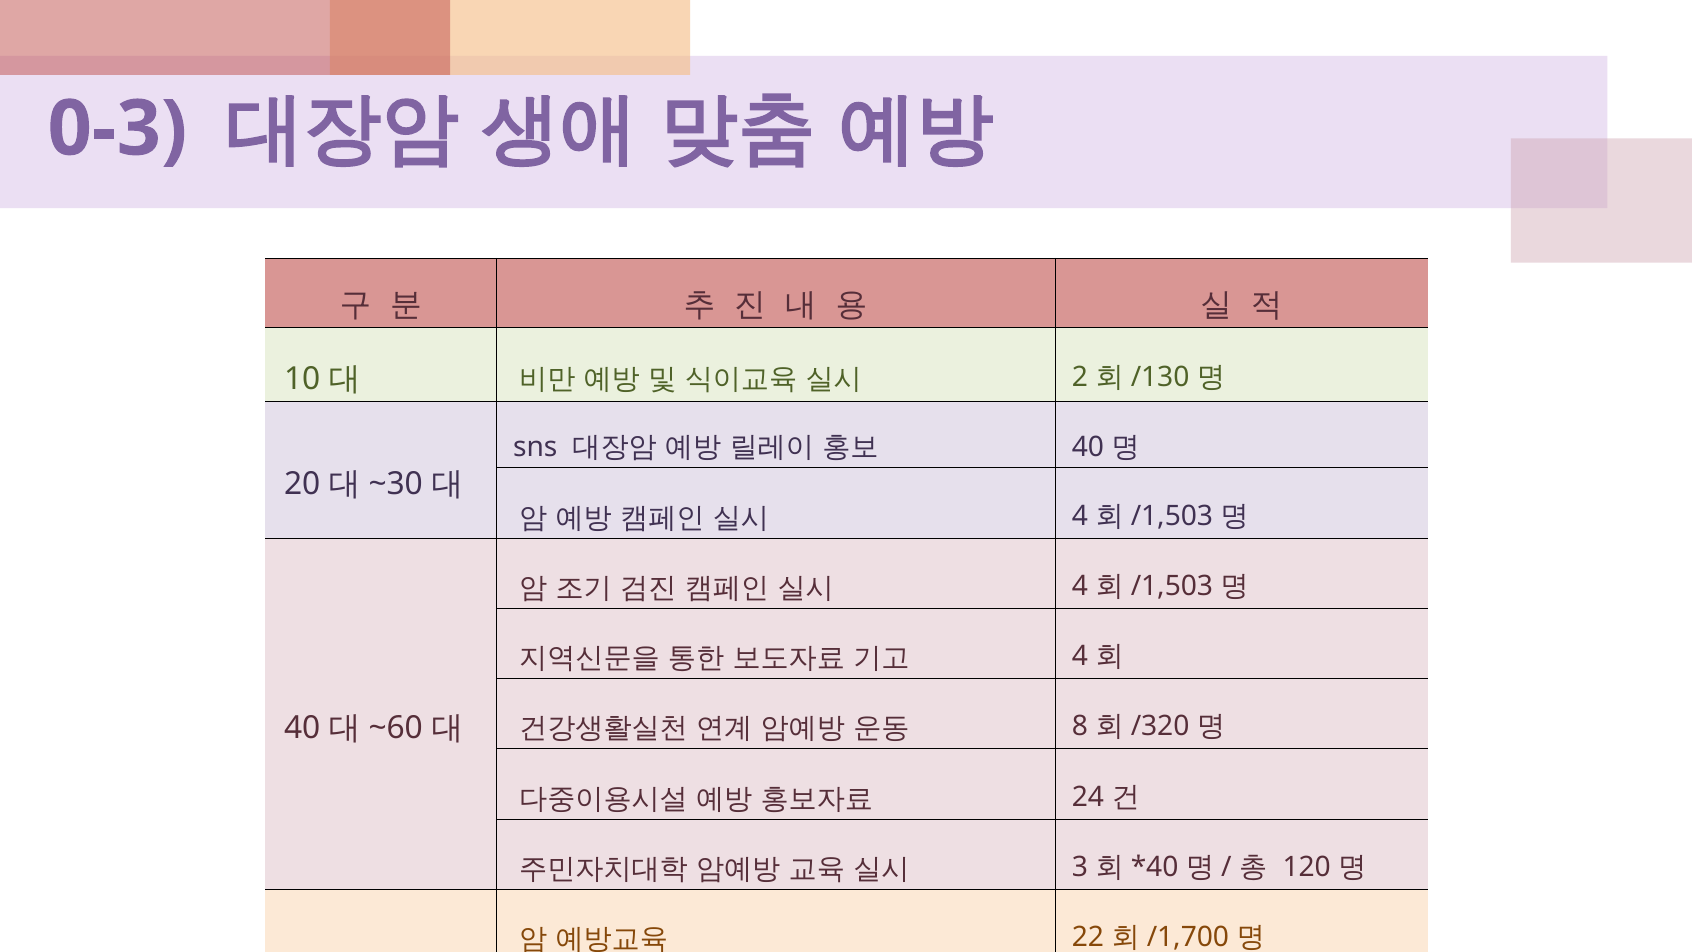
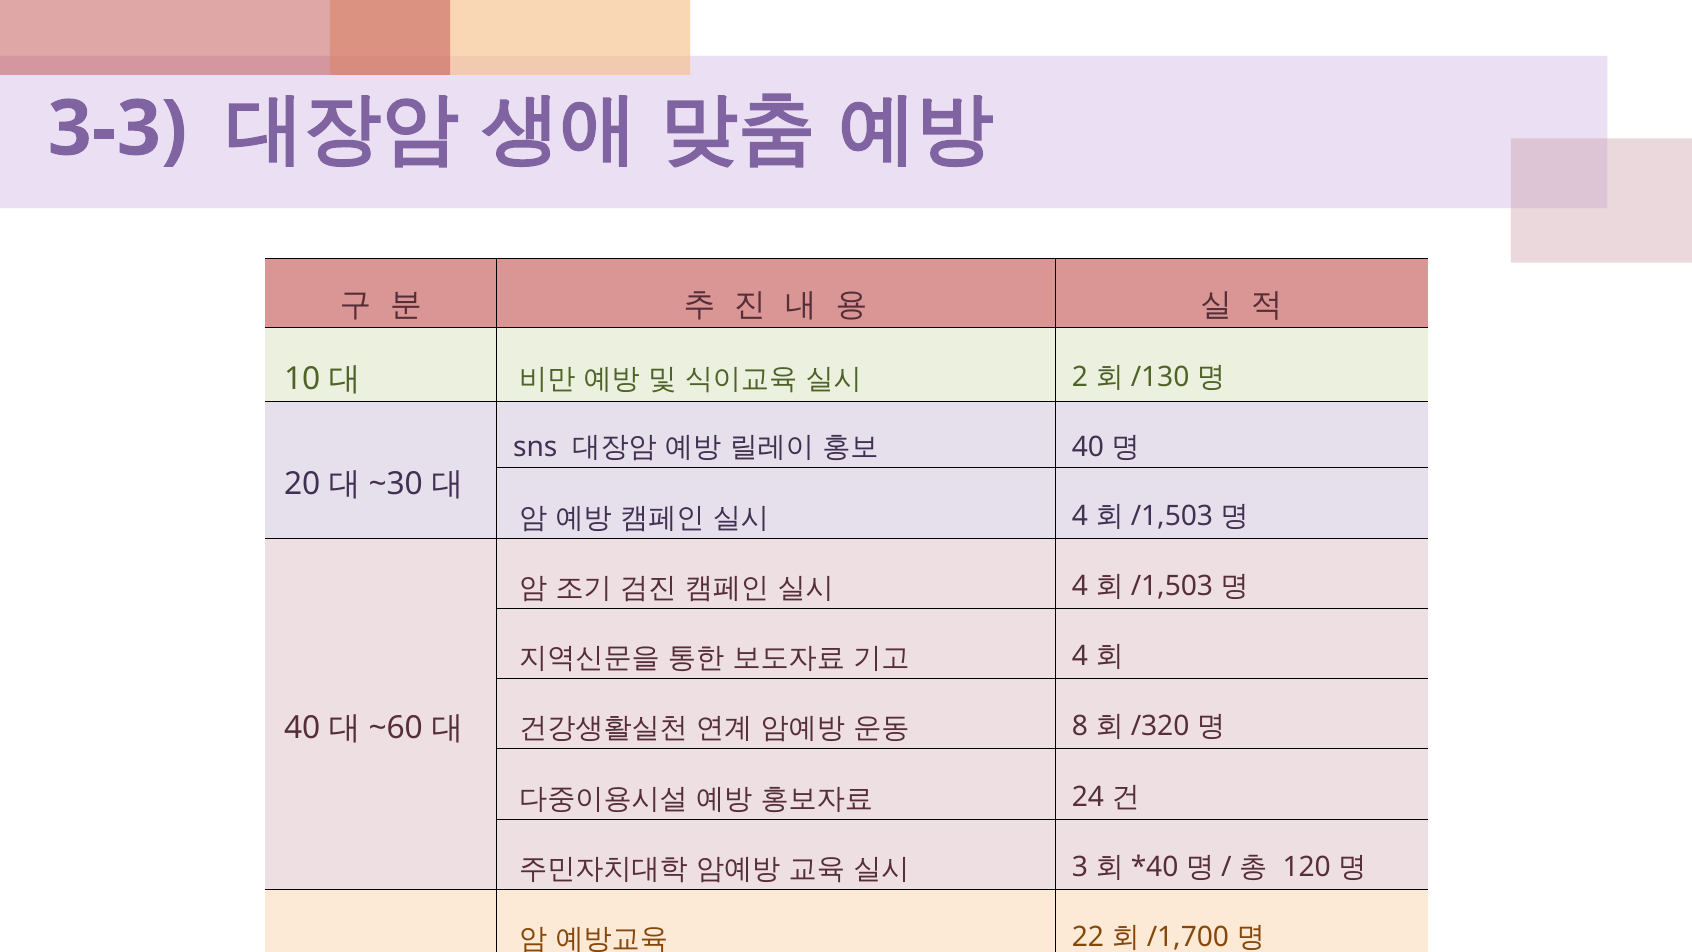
0-3: 0-3 -> 3-3
